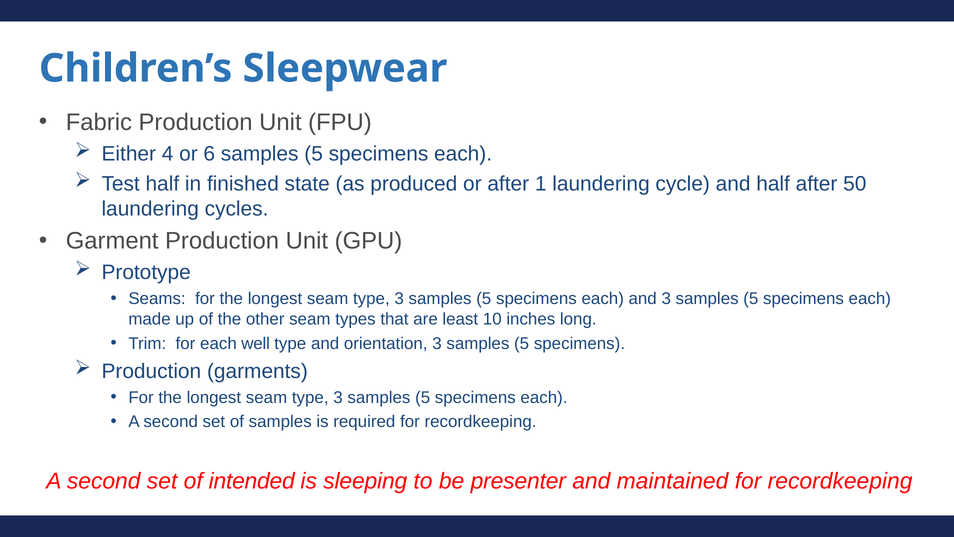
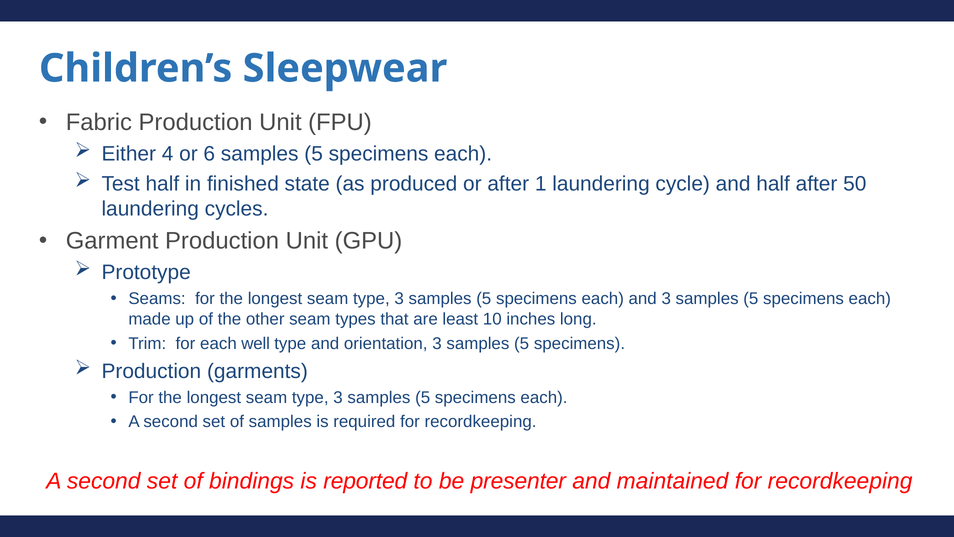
intended: intended -> bindings
sleeping: sleeping -> reported
